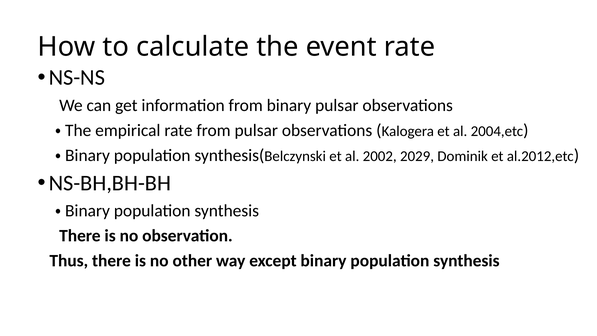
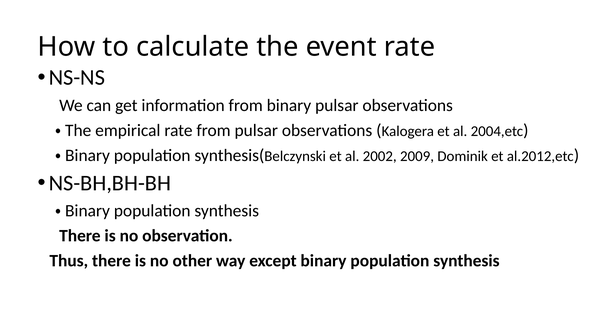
2029: 2029 -> 2009
